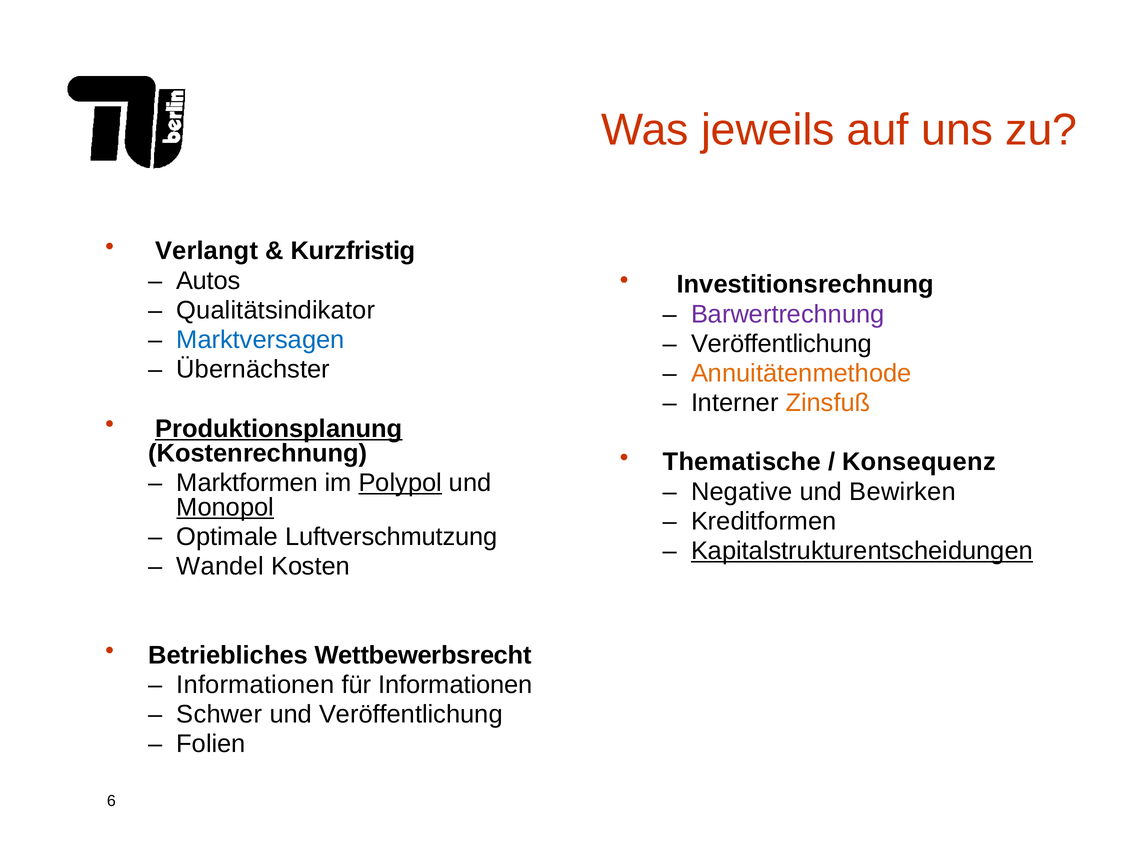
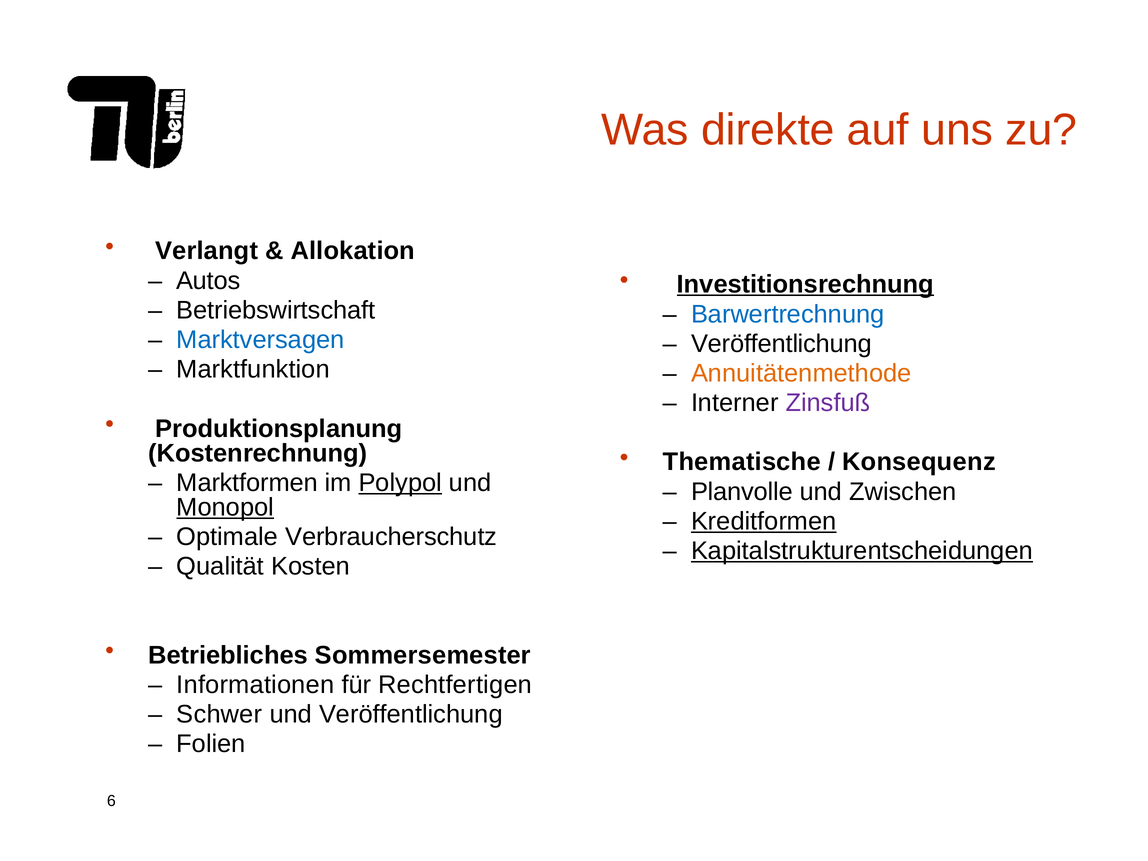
jeweils: jeweils -> direkte
Kurzfristig: Kurzfristig -> Allokation
Investitionsrechnung underline: none -> present
Qualitätsindikator: Qualitätsindikator -> Betriebswirtschaft
Barwertrechnung colour: purple -> blue
Übernächster: Übernächster -> Marktfunktion
Zinsfuß colour: orange -> purple
Produktionsplanung underline: present -> none
Negative: Negative -> Planvolle
Bewirken: Bewirken -> Zwischen
Kreditformen underline: none -> present
Luftverschmutzung: Luftverschmutzung -> Verbraucherschutz
Wandel: Wandel -> Qualität
Wettbewerbsrecht: Wettbewerbsrecht -> Sommersemester
für Informationen: Informationen -> Rechtfertigen
